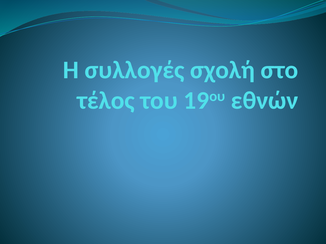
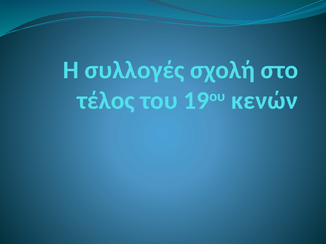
εθνών: εθνών -> κενών
